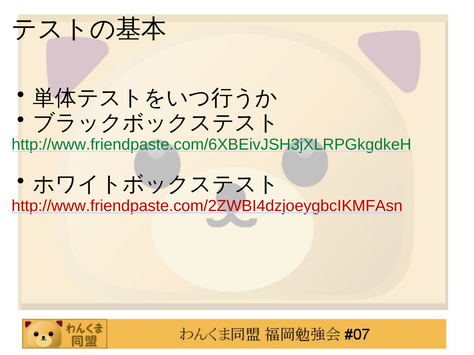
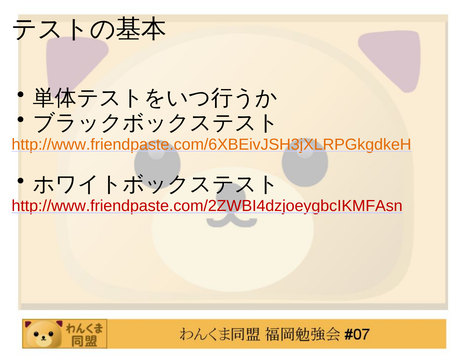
http://www.friendpaste.com/6XBEivJSH3jXLRPGkgdkeH colour: green -> orange
